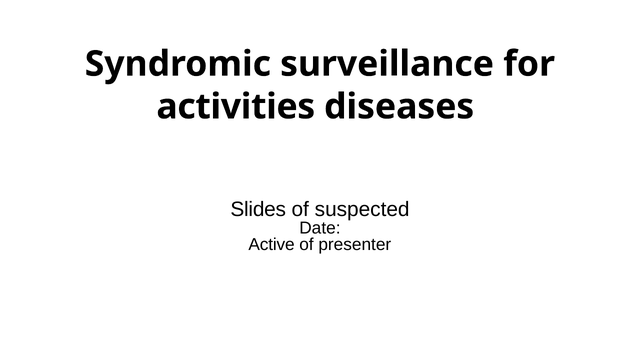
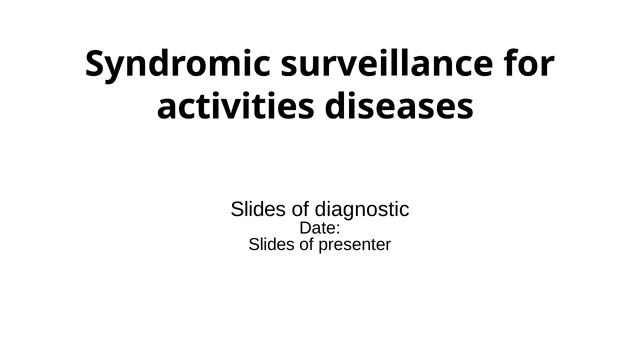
suspected: suspected -> diagnostic
Active at (272, 245): Active -> Slides
